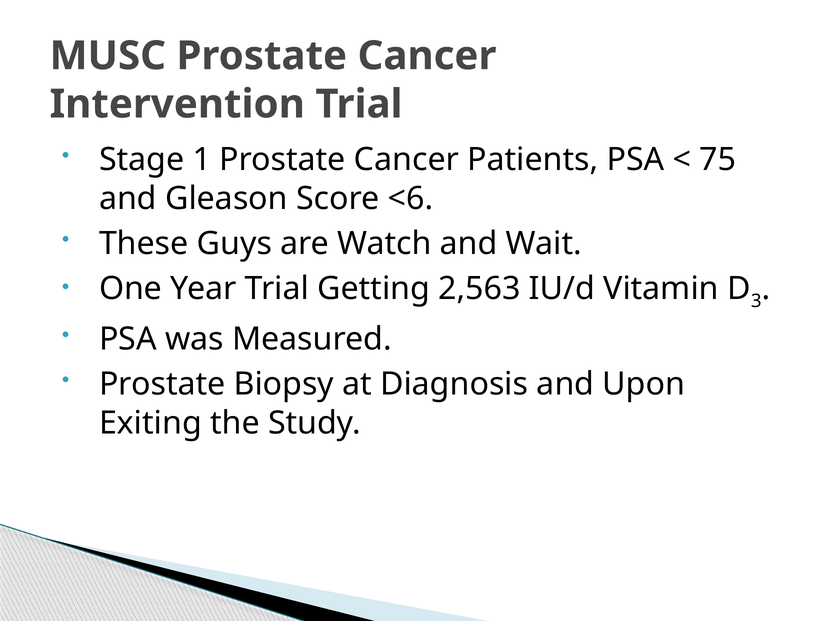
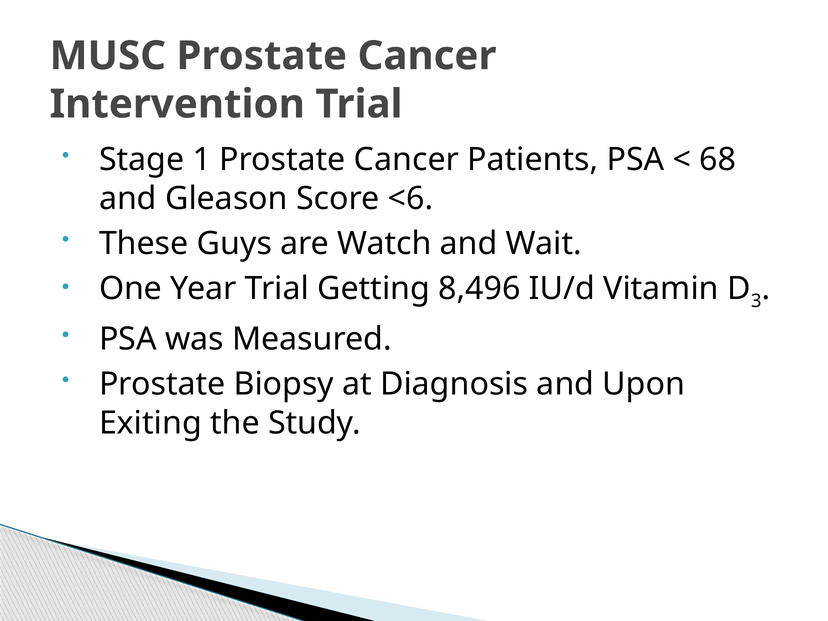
75: 75 -> 68
2,563: 2,563 -> 8,496
